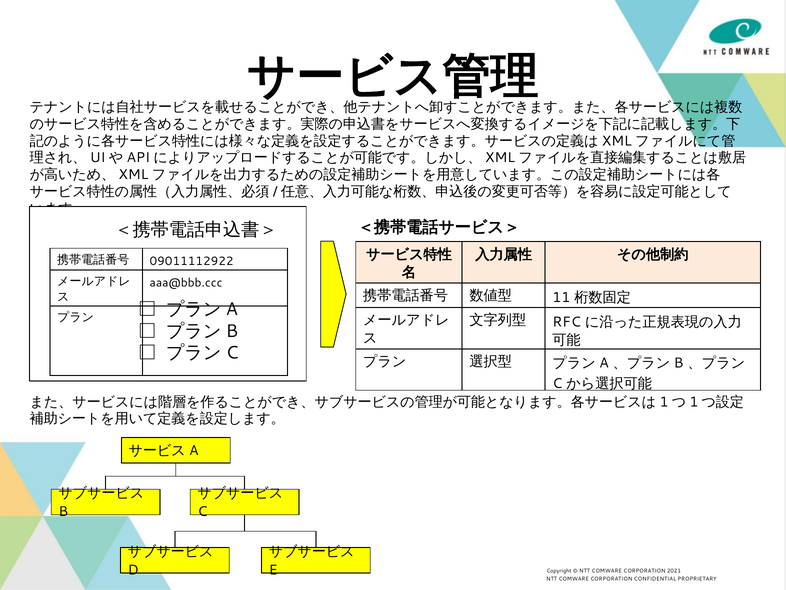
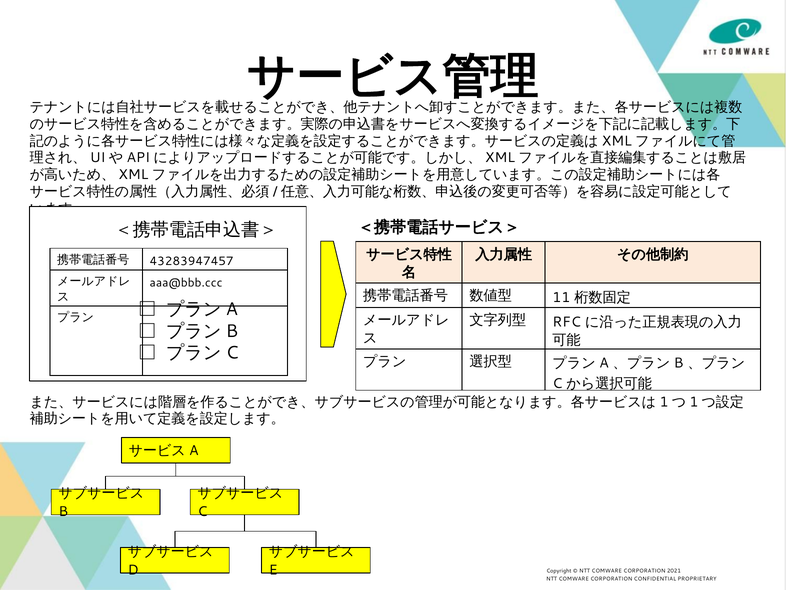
09011112922: 09011112922 -> 43283947457
